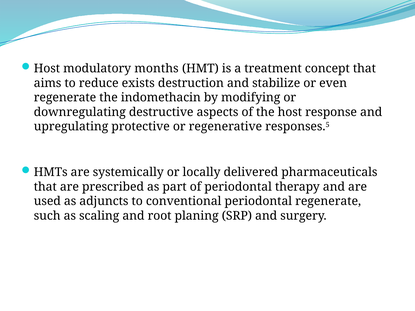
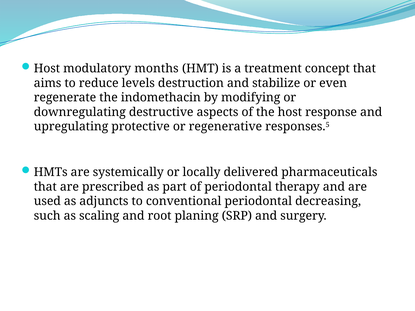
exists: exists -> levels
periodontal regenerate: regenerate -> decreasing
